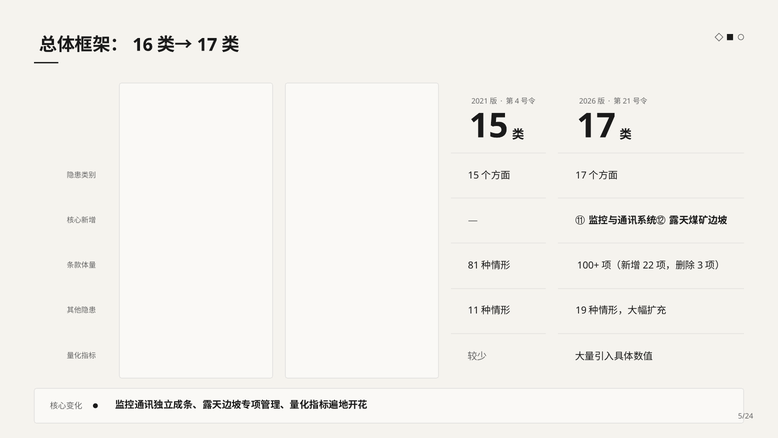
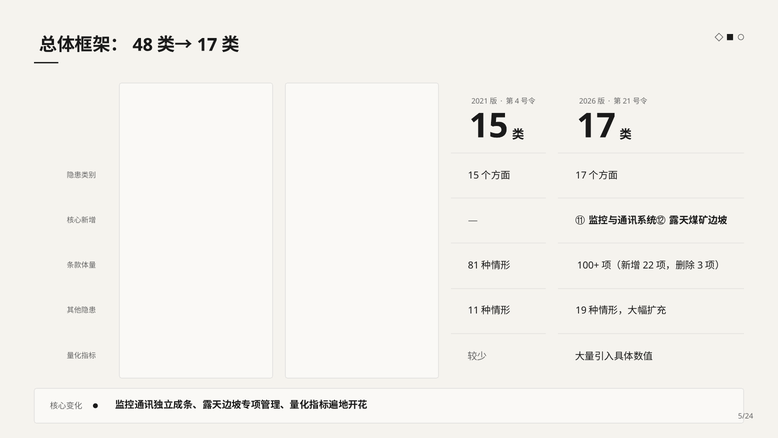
16: 16 -> 48
